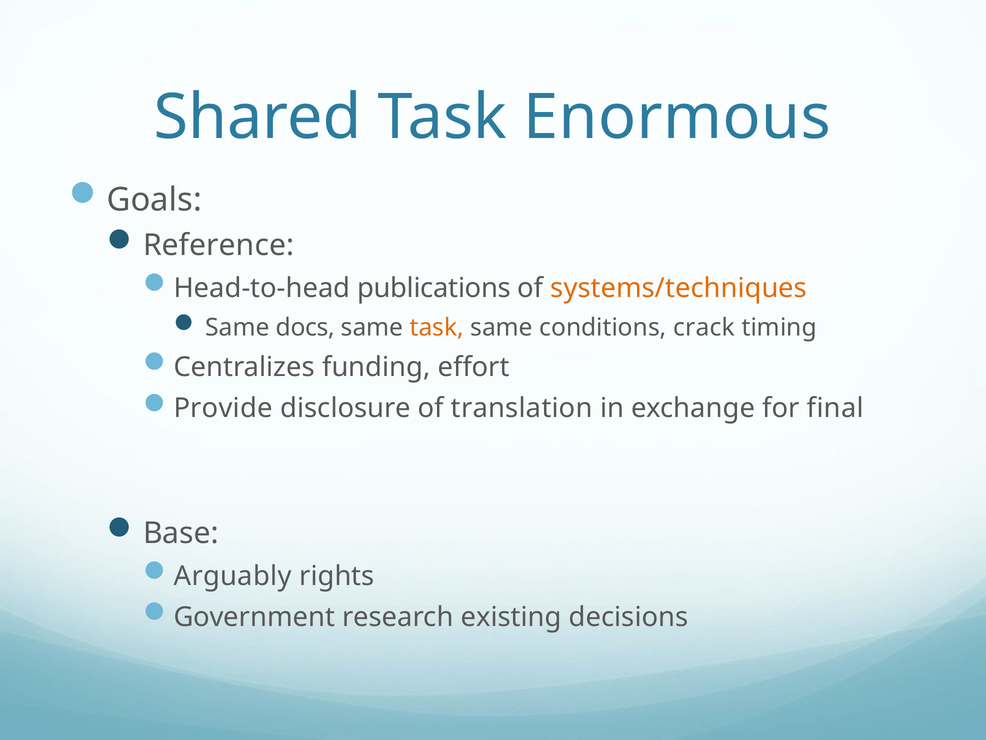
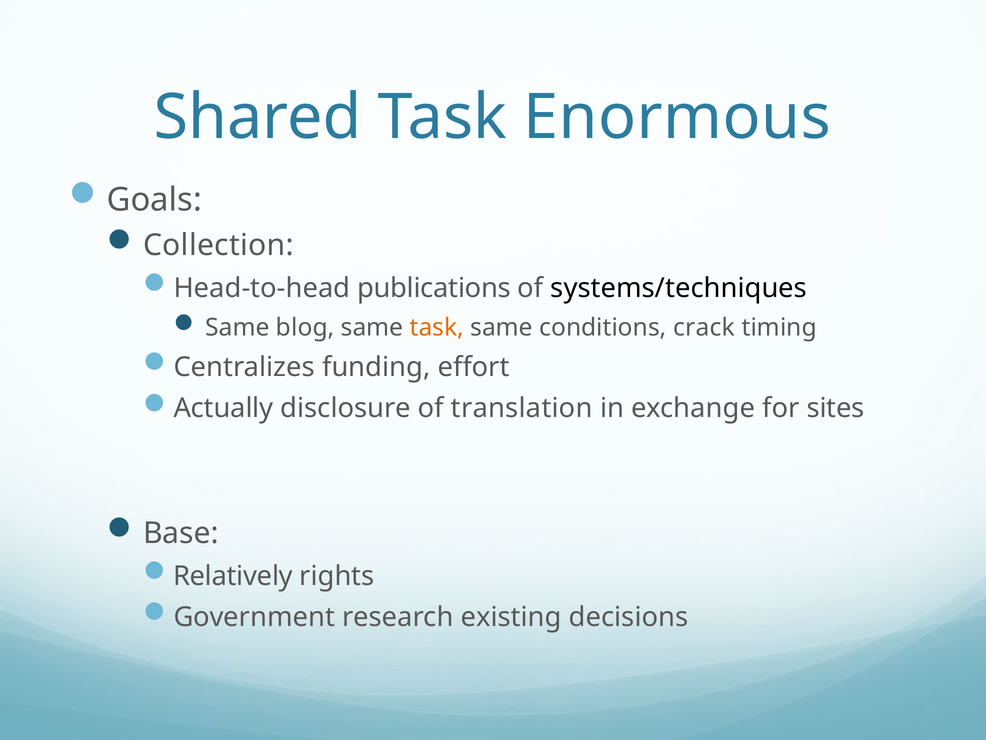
Reference: Reference -> Collection
systems/techniques colour: orange -> black
docs: docs -> blog
Provide: Provide -> Actually
final: final -> sites
Arguably: Arguably -> Relatively
